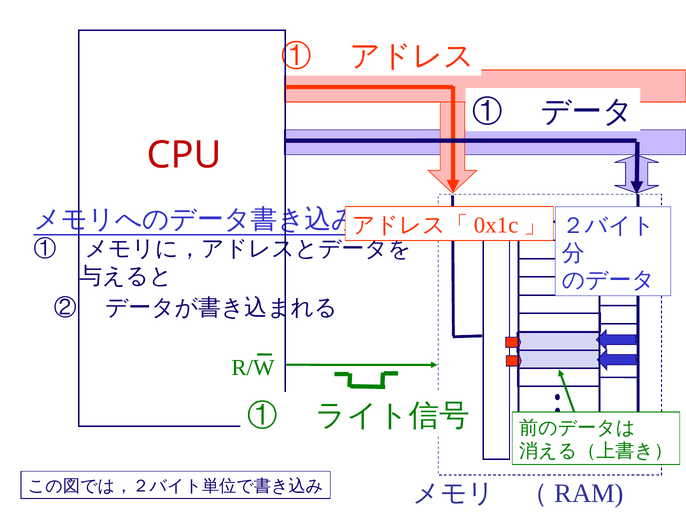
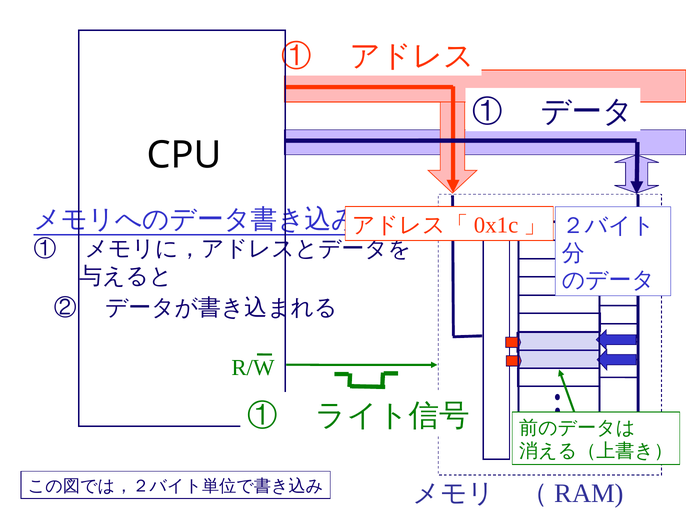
CPU colour: red -> black
